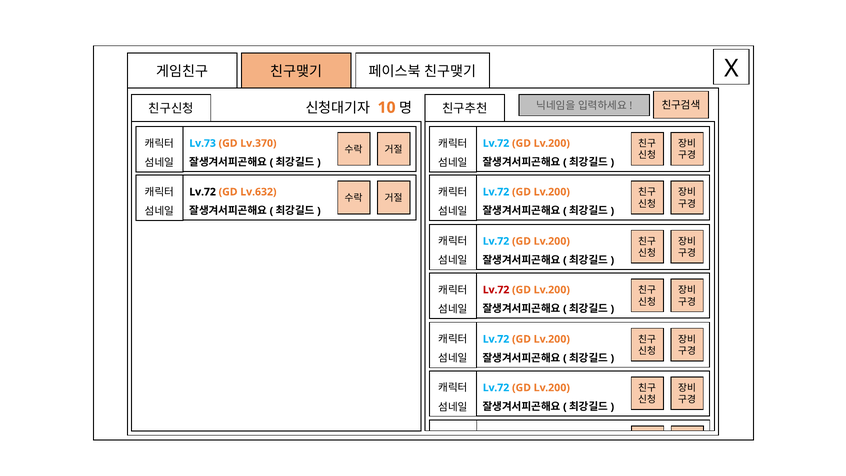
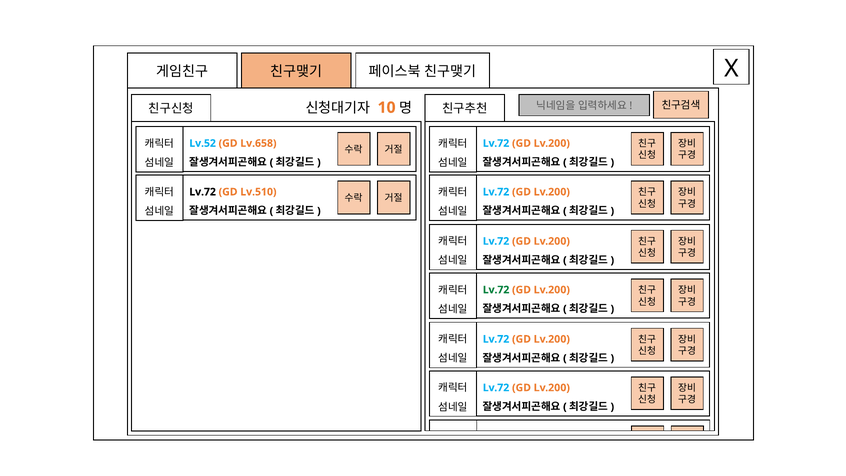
Lv.73: Lv.73 -> Lv.52
Lv.370: Lv.370 -> Lv.658
Lv.632: Lv.632 -> Lv.510
Lv.72 at (496, 290) colour: red -> green
